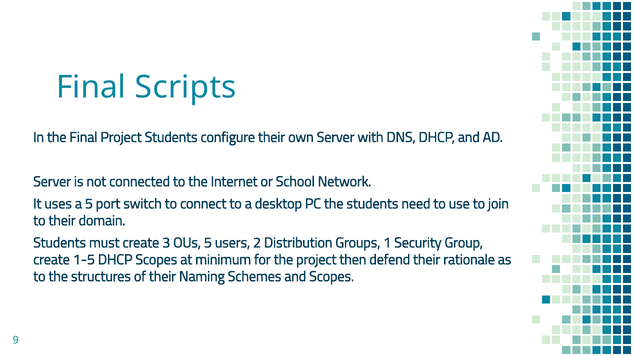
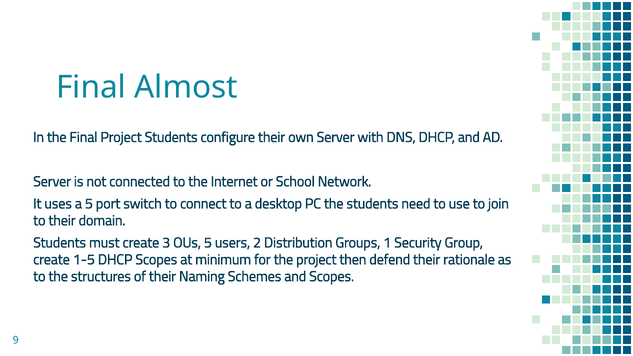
Scripts: Scripts -> Almost
